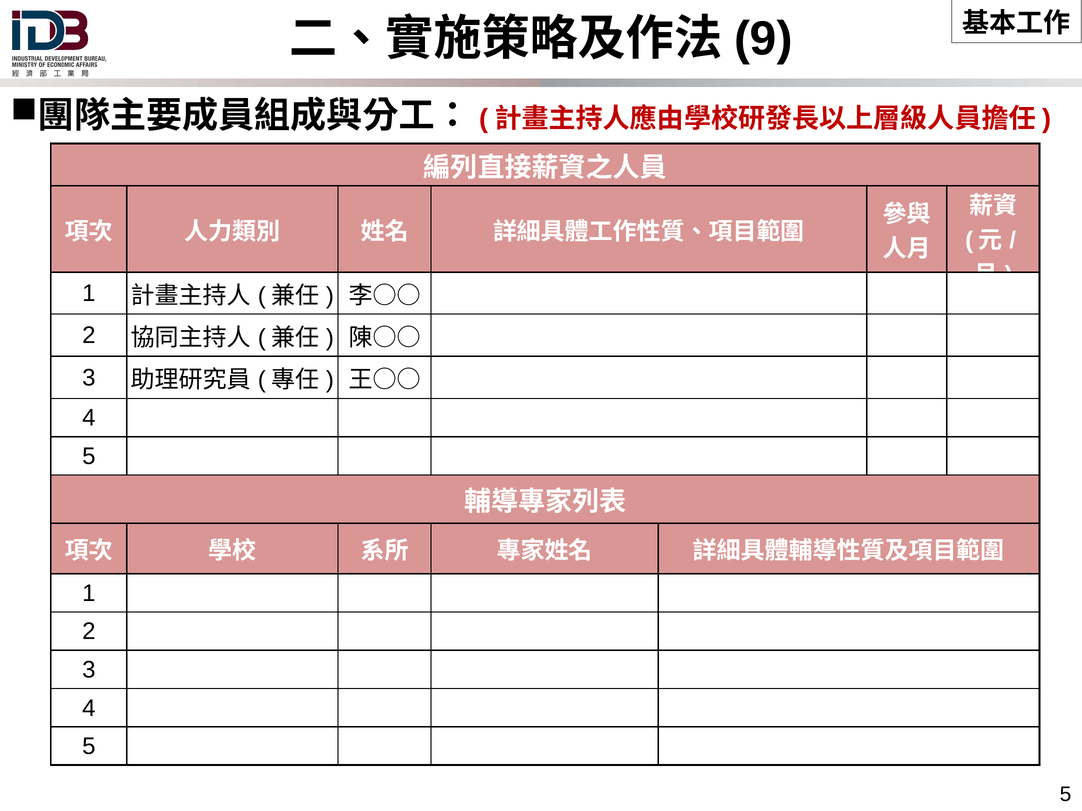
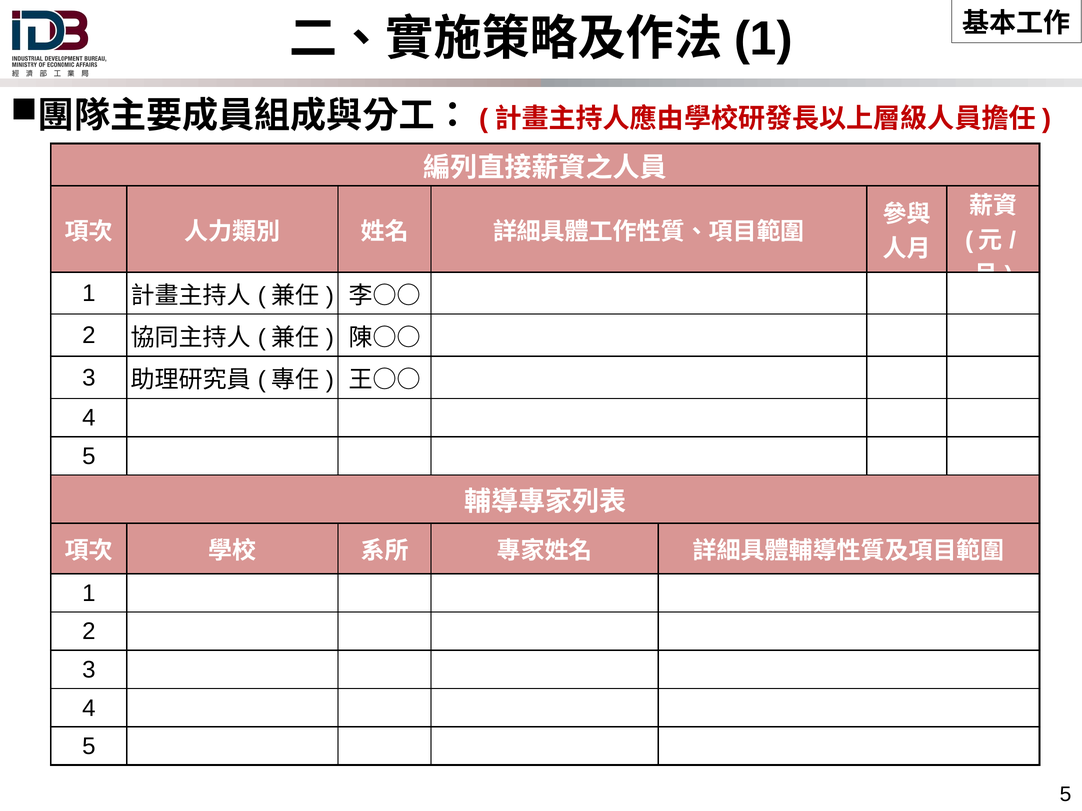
9 at (763, 39): 9 -> 1
